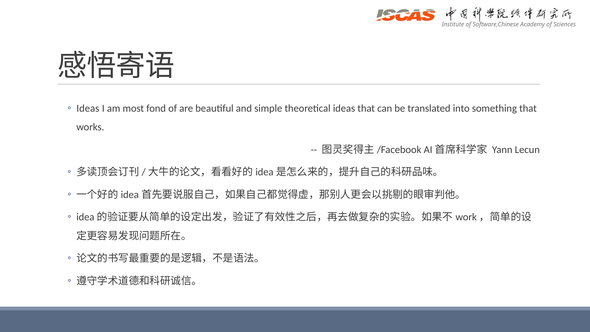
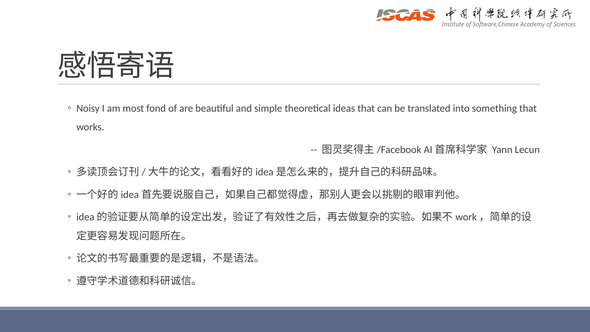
Ideas at (88, 108): Ideas -> Noisy
